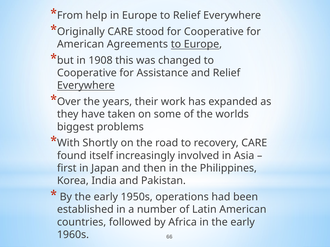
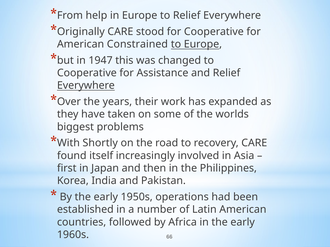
Agreements: Agreements -> Constrained
1908: 1908 -> 1947
